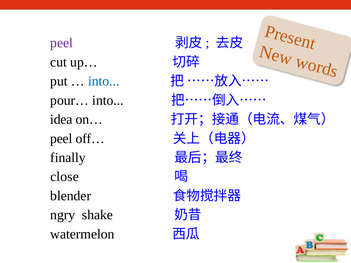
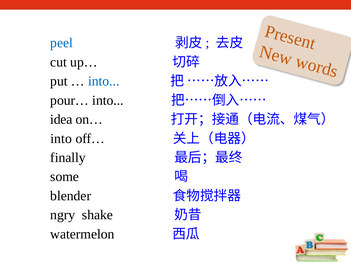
peel at (62, 43) colour: purple -> blue
peel at (61, 139): peel -> into
close: close -> some
